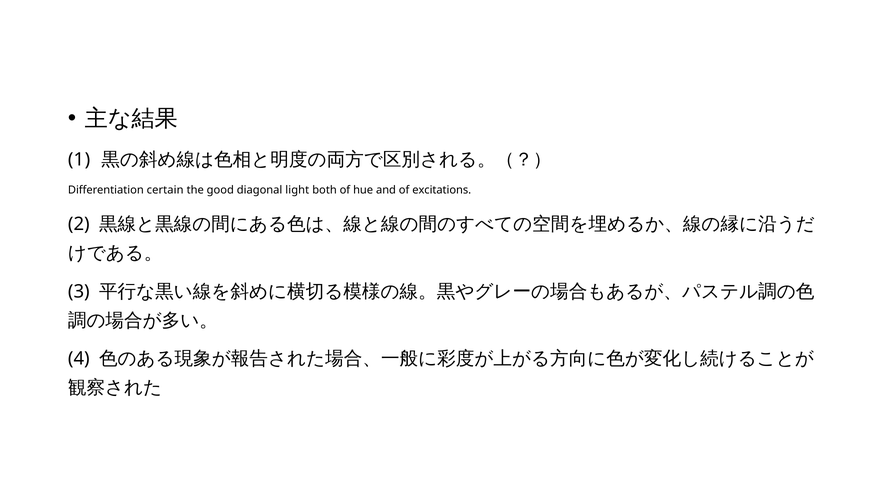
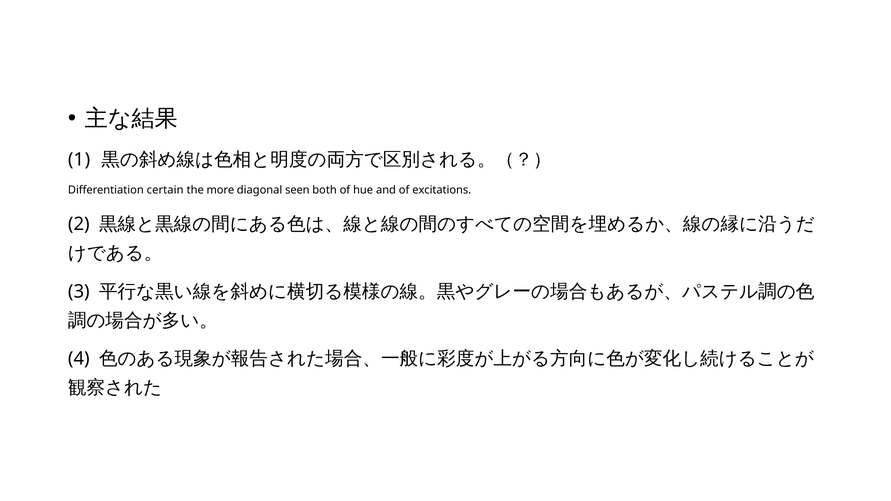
good: good -> more
light: light -> seen
